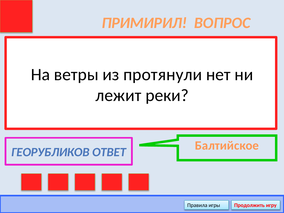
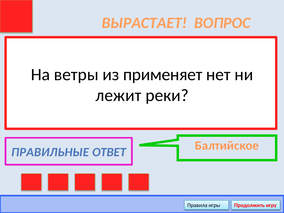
ПРИМИРИЛ: ПРИМИРИЛ -> ВЫРАСТАЕТ
протянули: протянули -> применяет
ГЕОРУБЛИКОВ: ГЕОРУБЛИКОВ -> ПРАВИЛЬНЫЕ
